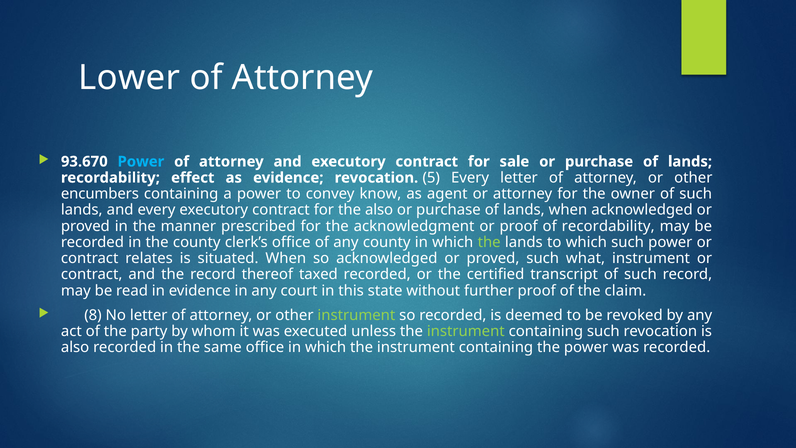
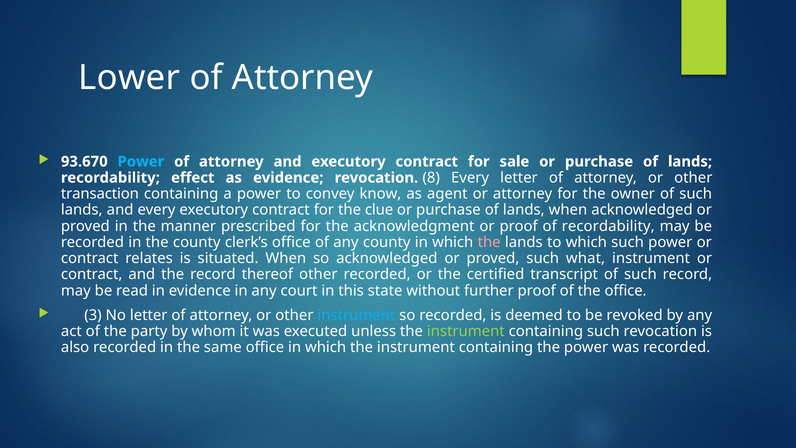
5: 5 -> 8
encumbers: encumbers -> transaction
the also: also -> clue
the at (489, 242) colour: light green -> pink
thereof taxed: taxed -> other
the claim: claim -> office
8: 8 -> 3
instrument at (356, 315) colour: light green -> light blue
